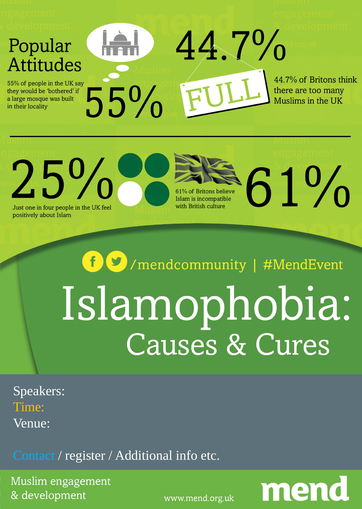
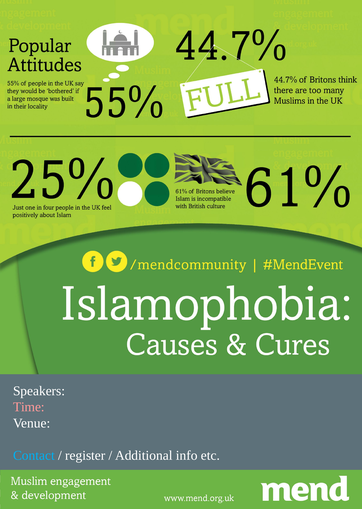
Time colour: yellow -> pink
